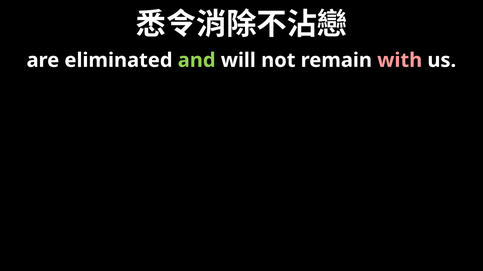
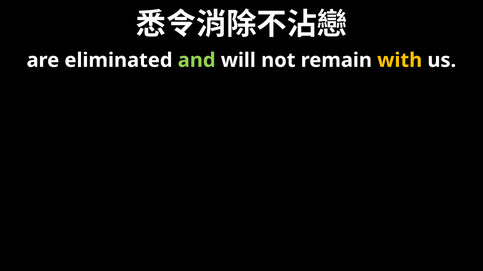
with colour: pink -> yellow
